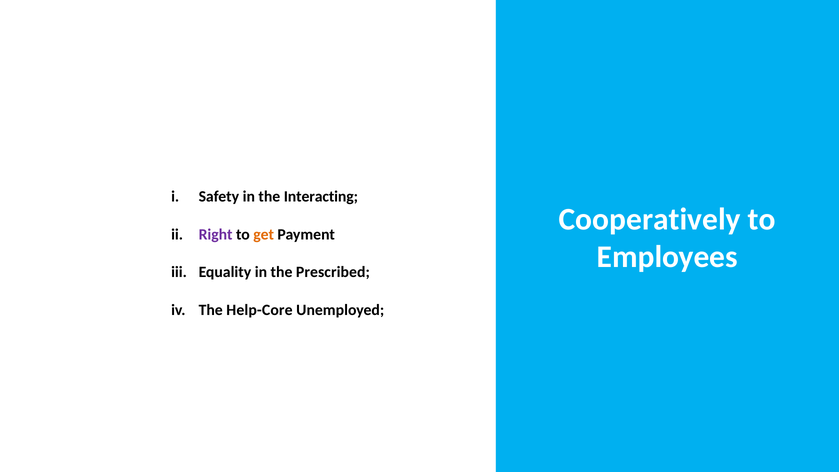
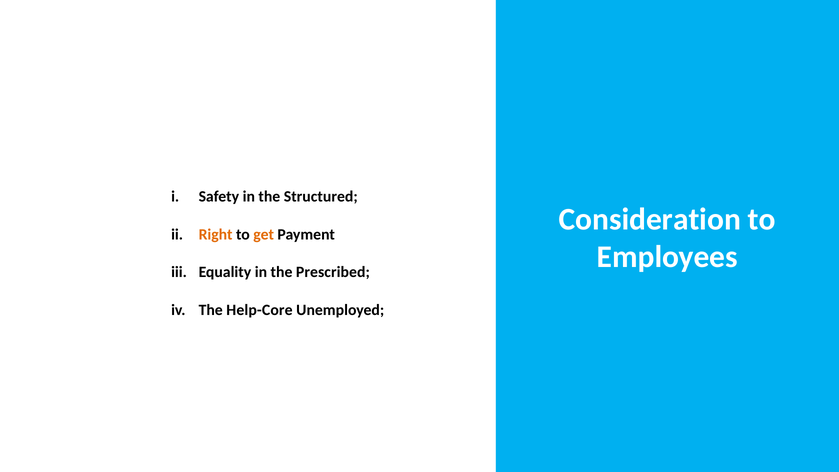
Interacting: Interacting -> Structured
Cooperatively: Cooperatively -> Consideration
Right colour: purple -> orange
